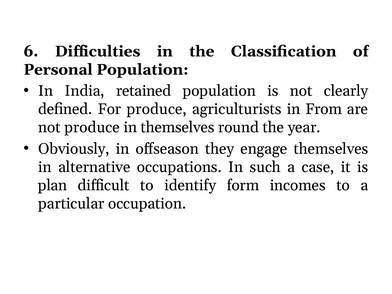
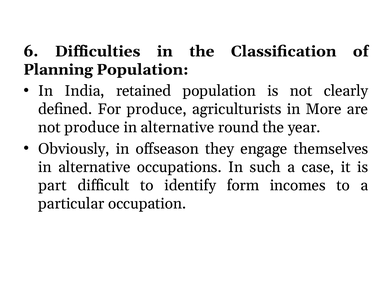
Personal: Personal -> Planning
From: From -> More
themselves at (178, 127): themselves -> alternative
plan: plan -> part
